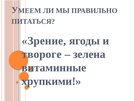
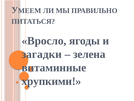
Зрение: Зрение -> Вросло
твороге: твороге -> загадки
